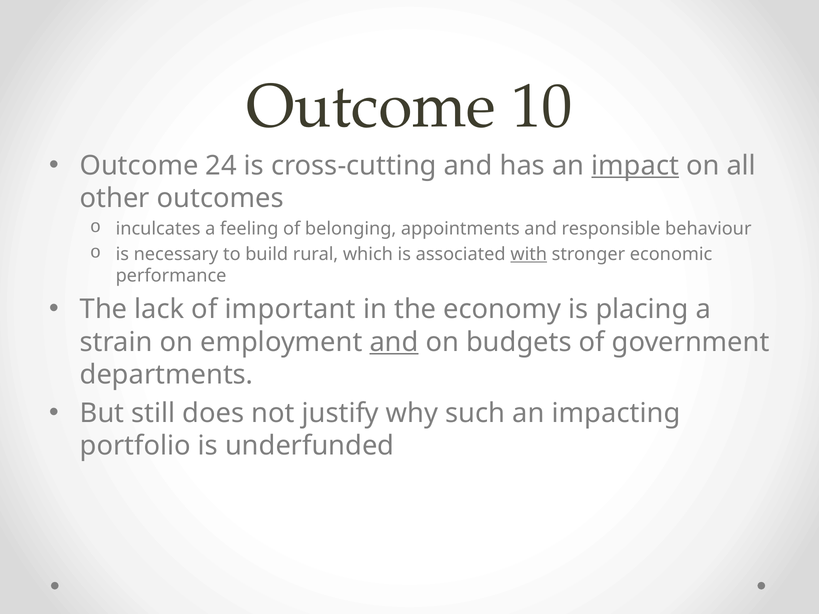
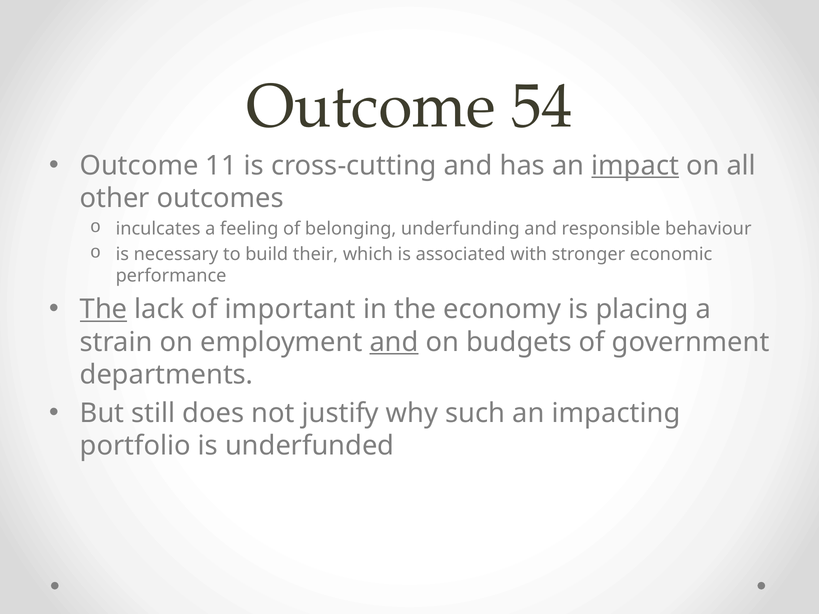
10: 10 -> 54
24: 24 -> 11
appointments: appointments -> underfunding
rural: rural -> their
with underline: present -> none
The at (104, 309) underline: none -> present
